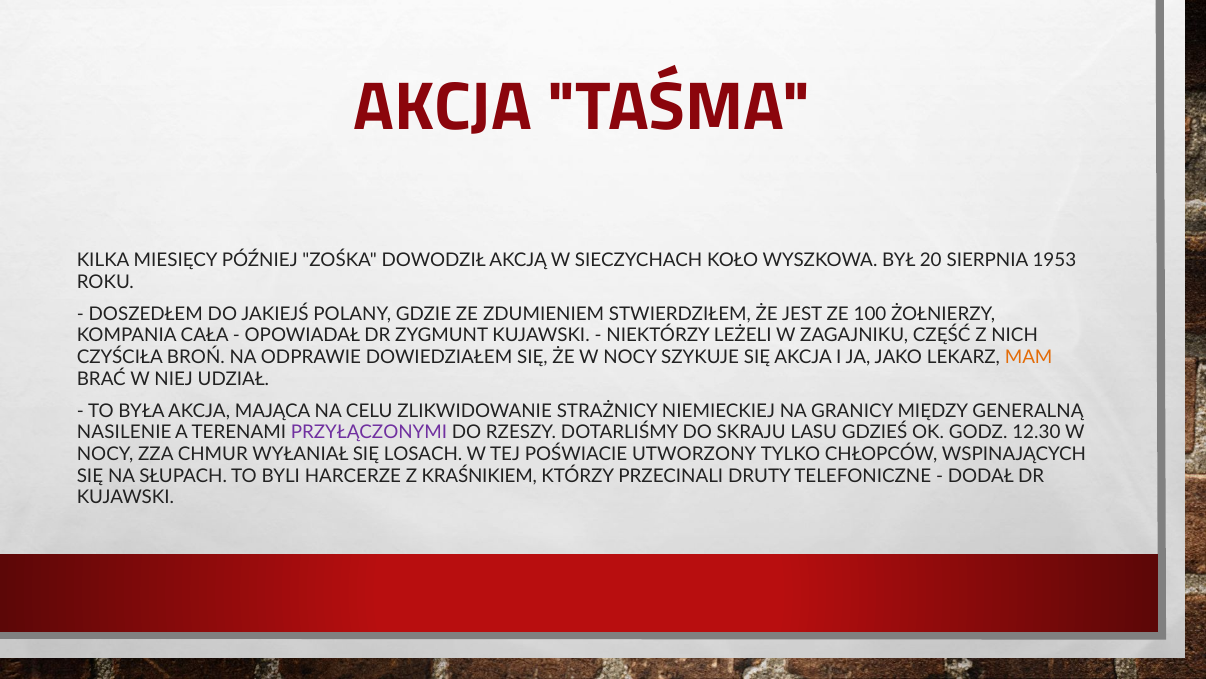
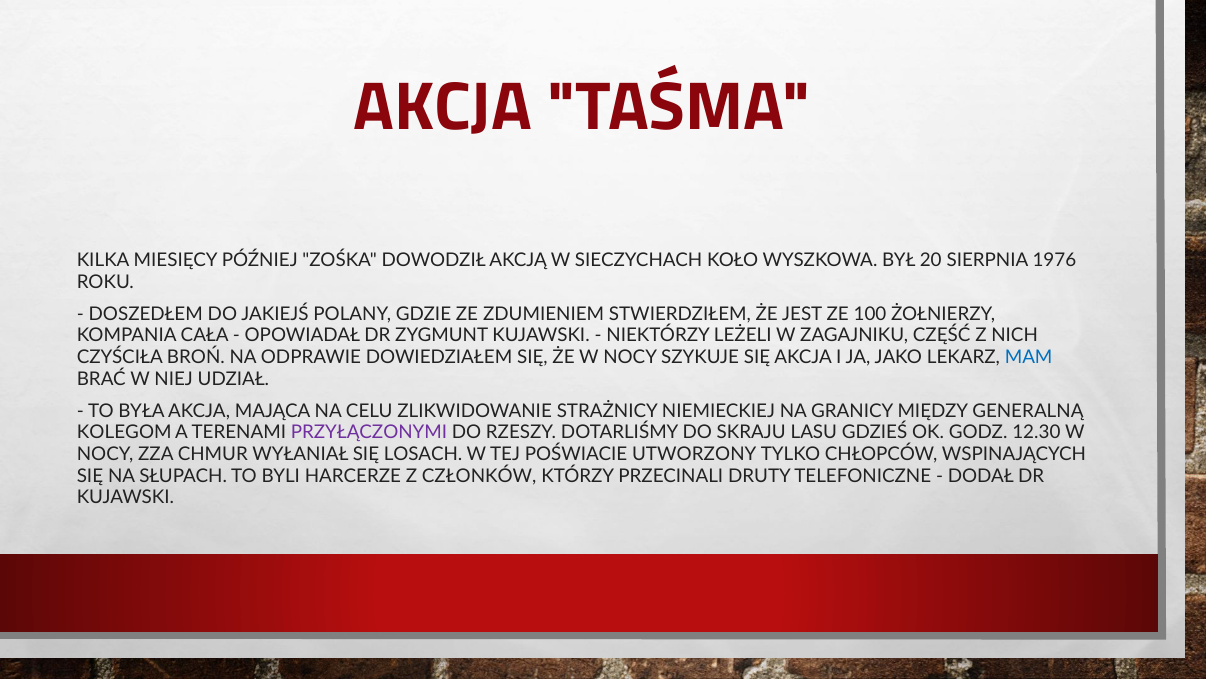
1953: 1953 -> 1976
MAM colour: orange -> blue
NASILENIE: NASILENIE -> KOLEGOM
KRAŚNIKIEM: KRAŚNIKIEM -> CZŁONKÓW
